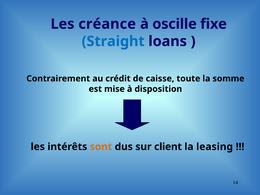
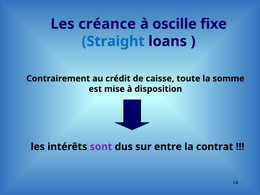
sont colour: orange -> purple
client: client -> entre
leasing: leasing -> contrat
